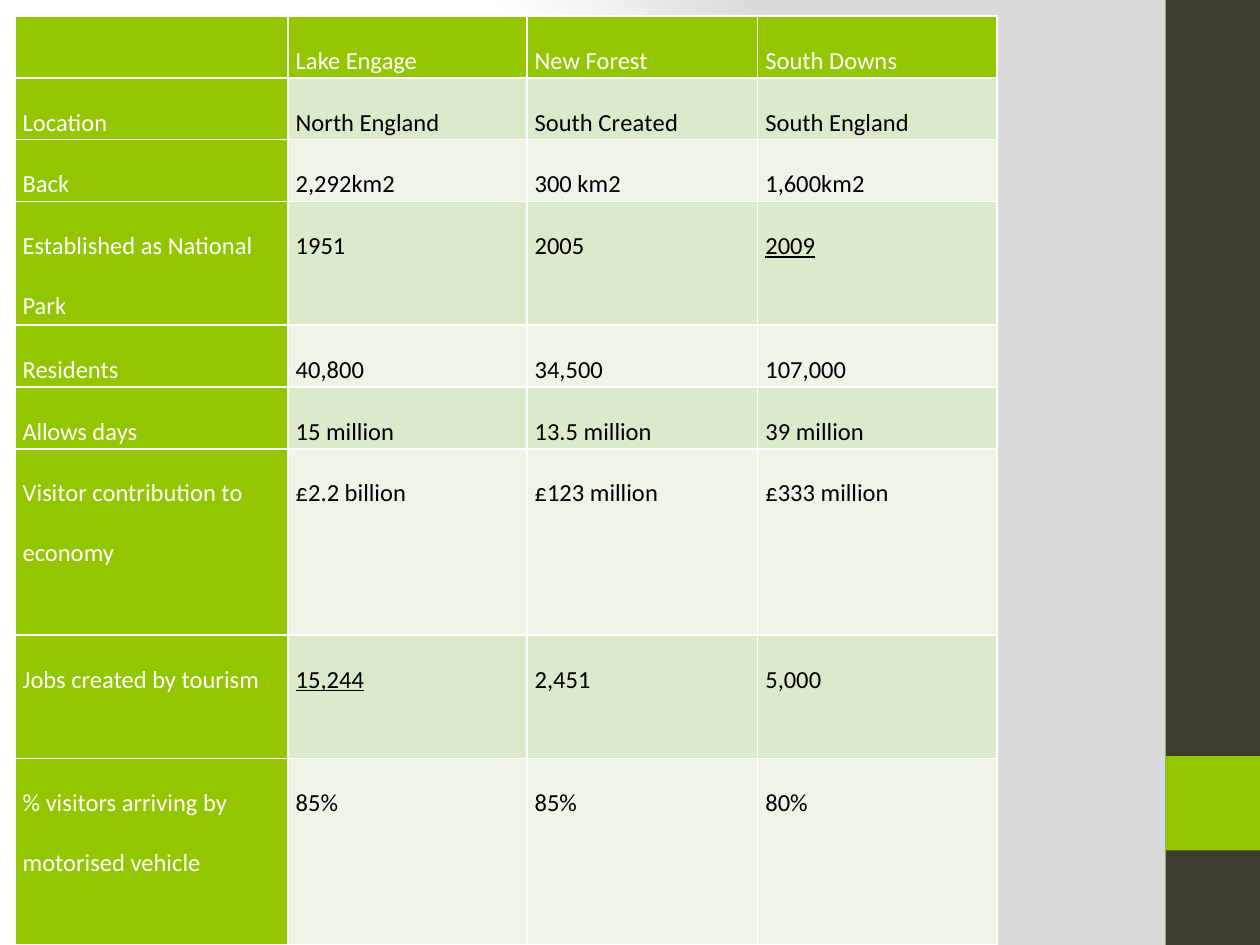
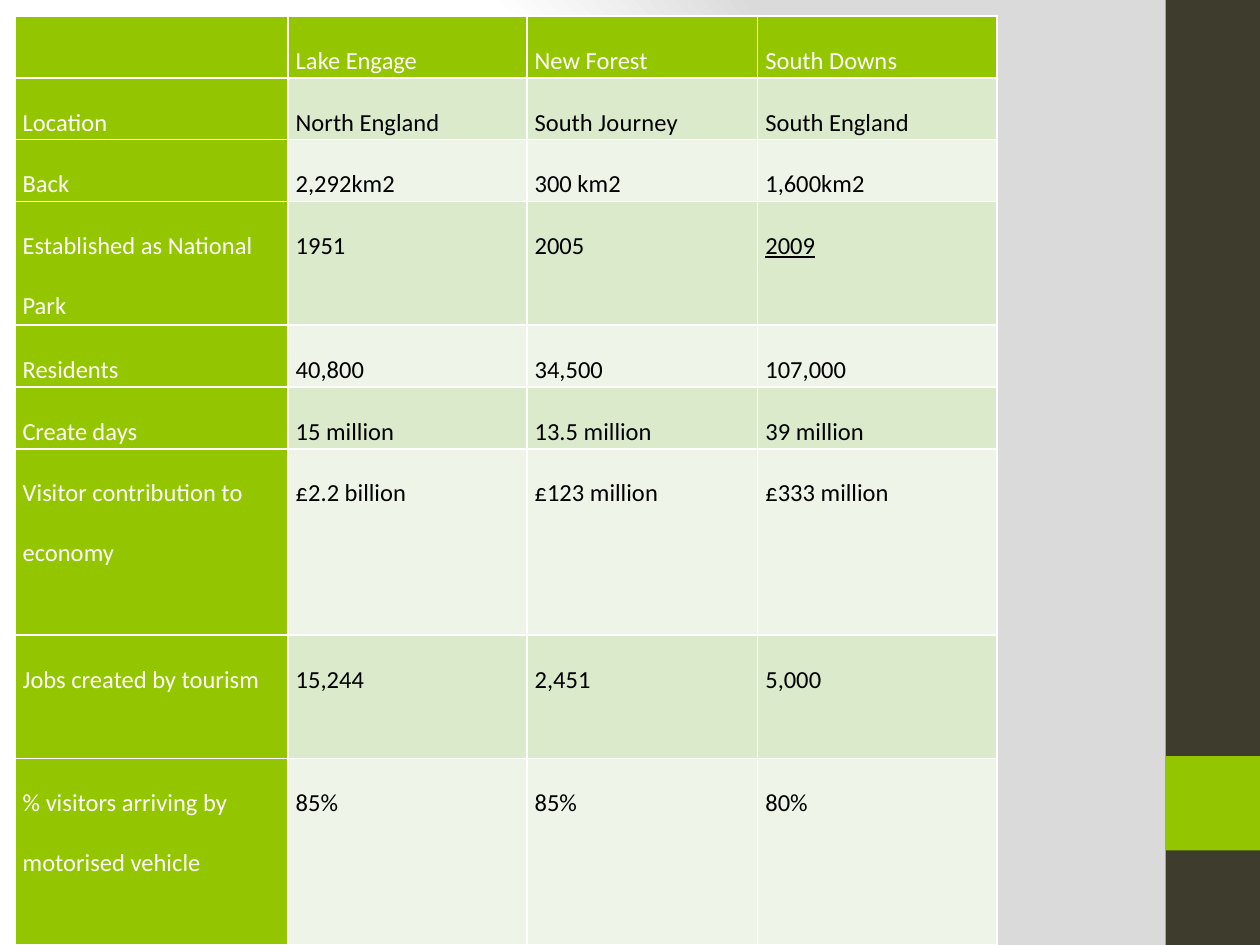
South Created: Created -> Journey
Allows: Allows -> Create
15,244 underline: present -> none
